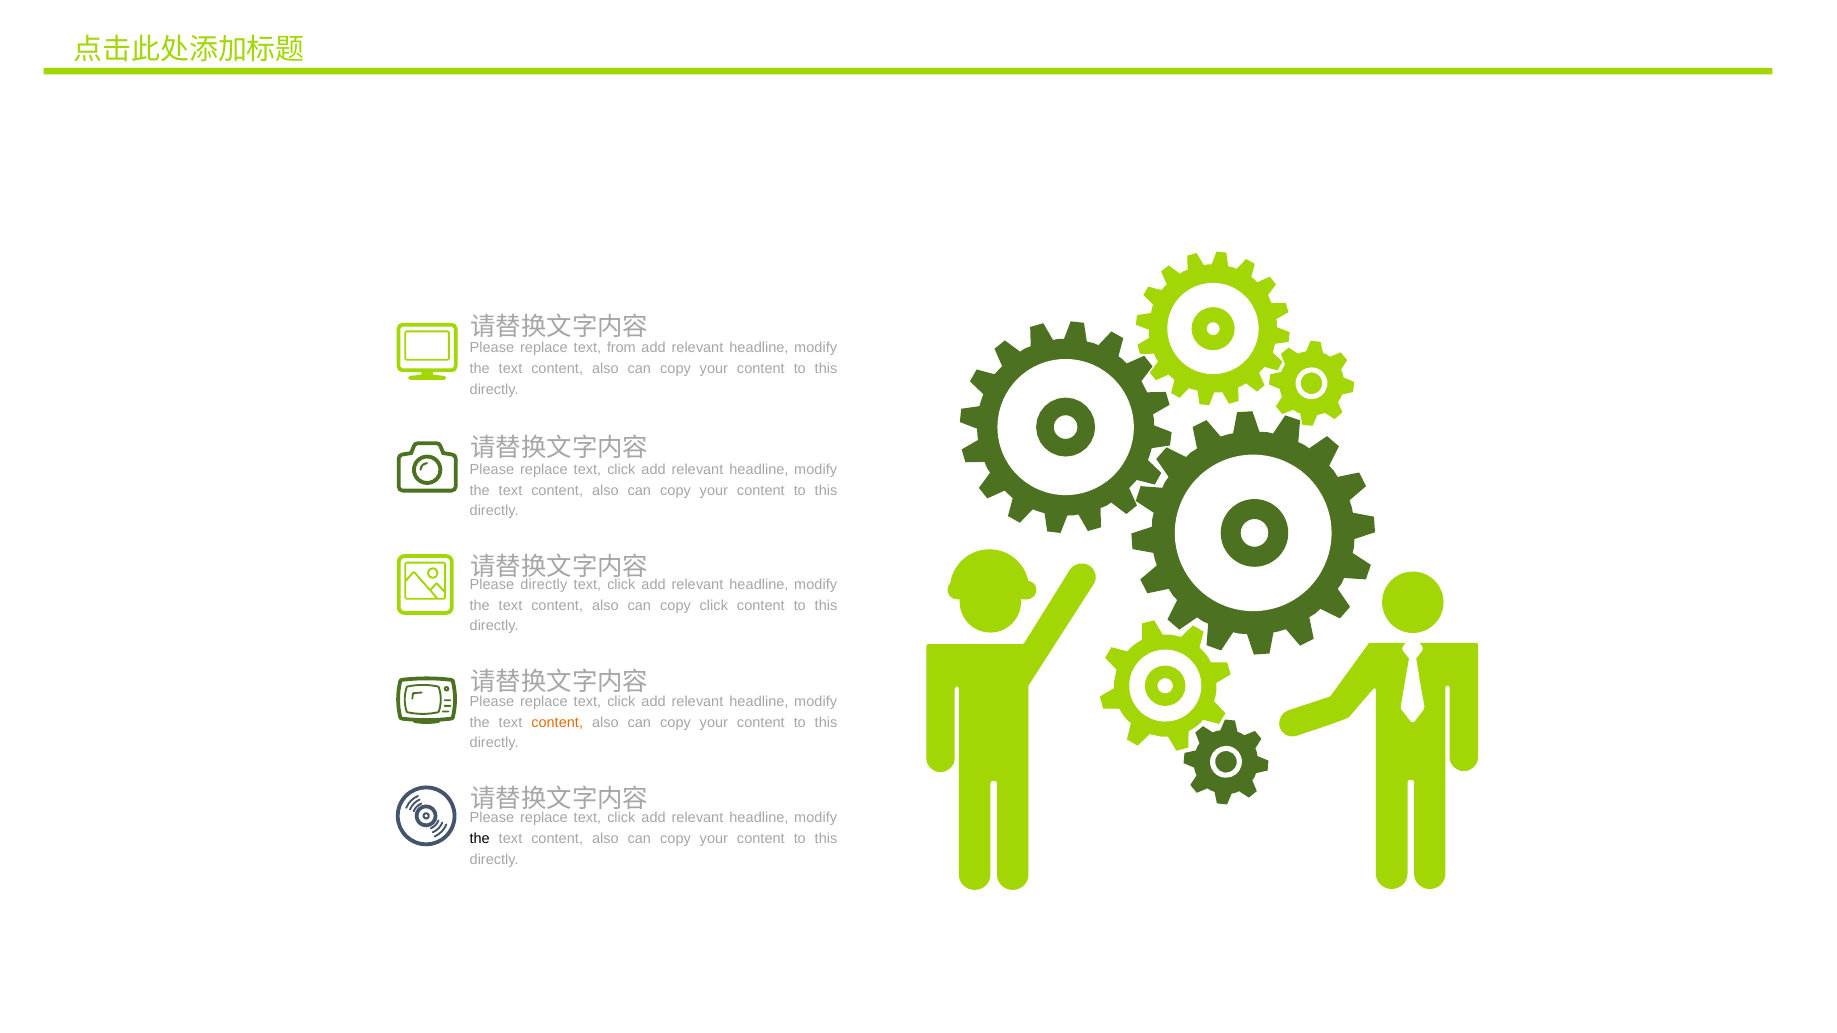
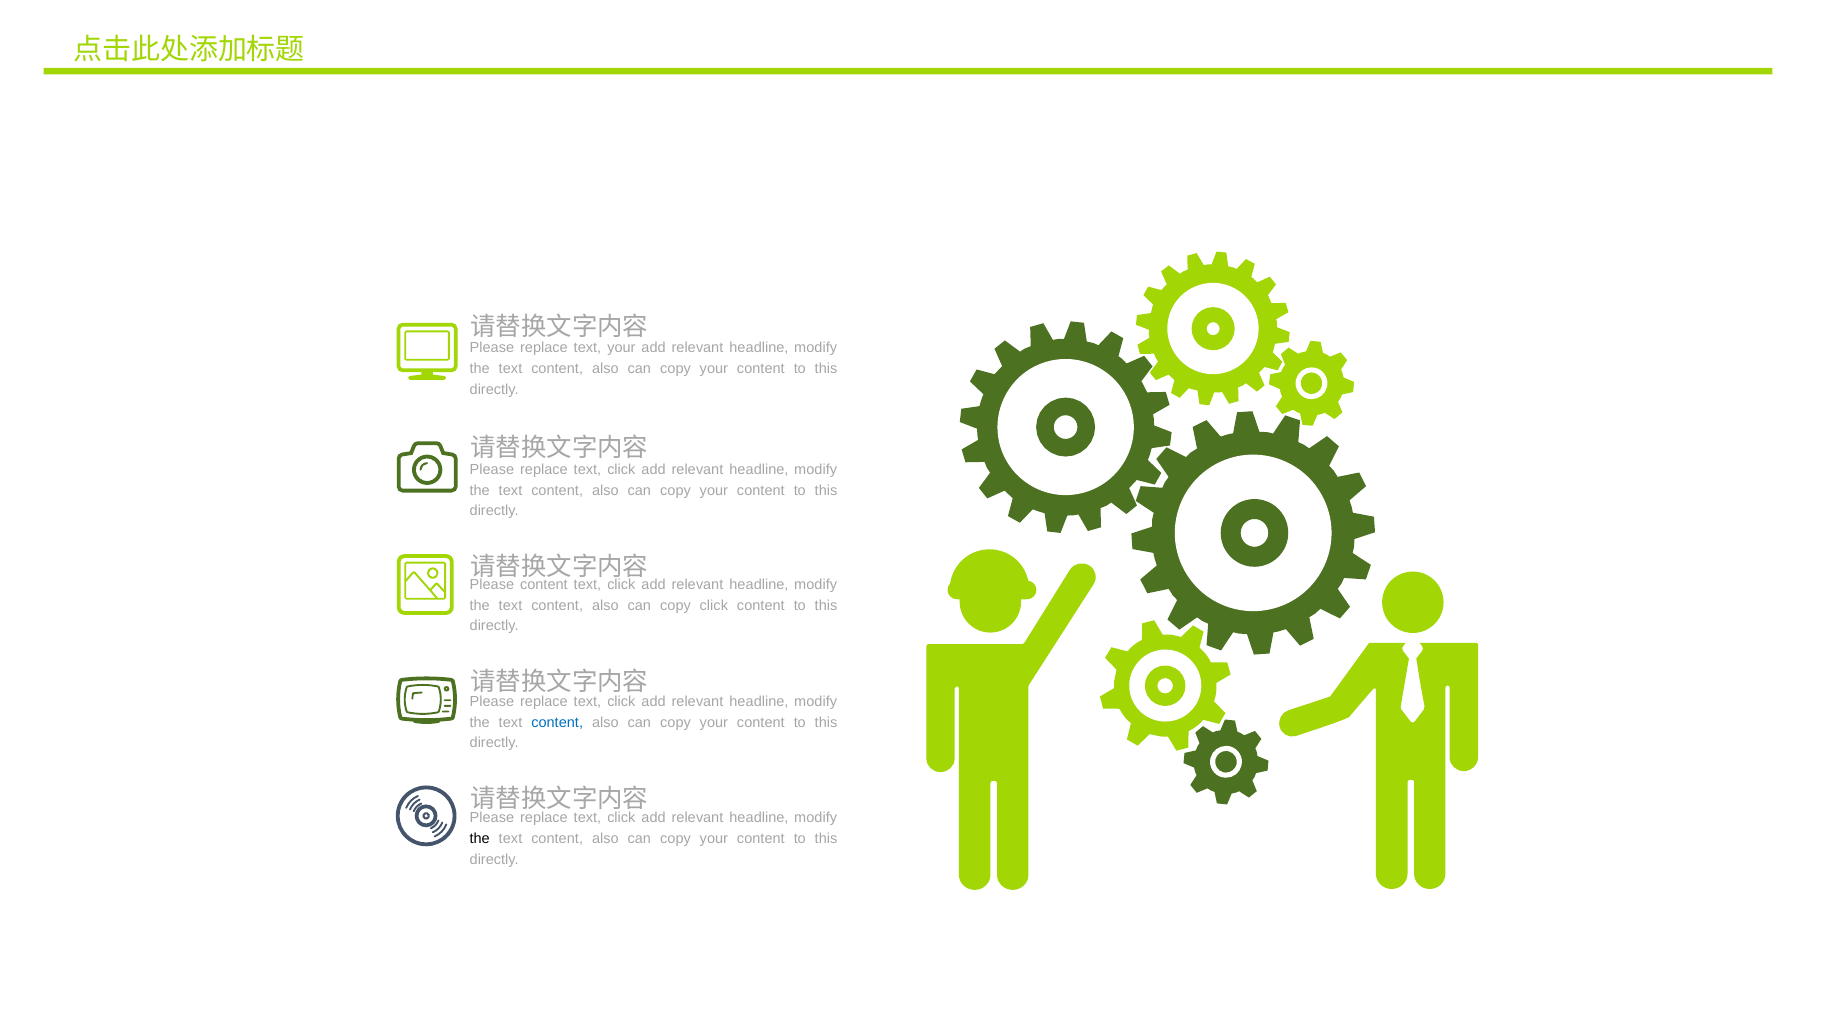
text from: from -> your
Please directly: directly -> content
content at (557, 722) colour: orange -> blue
